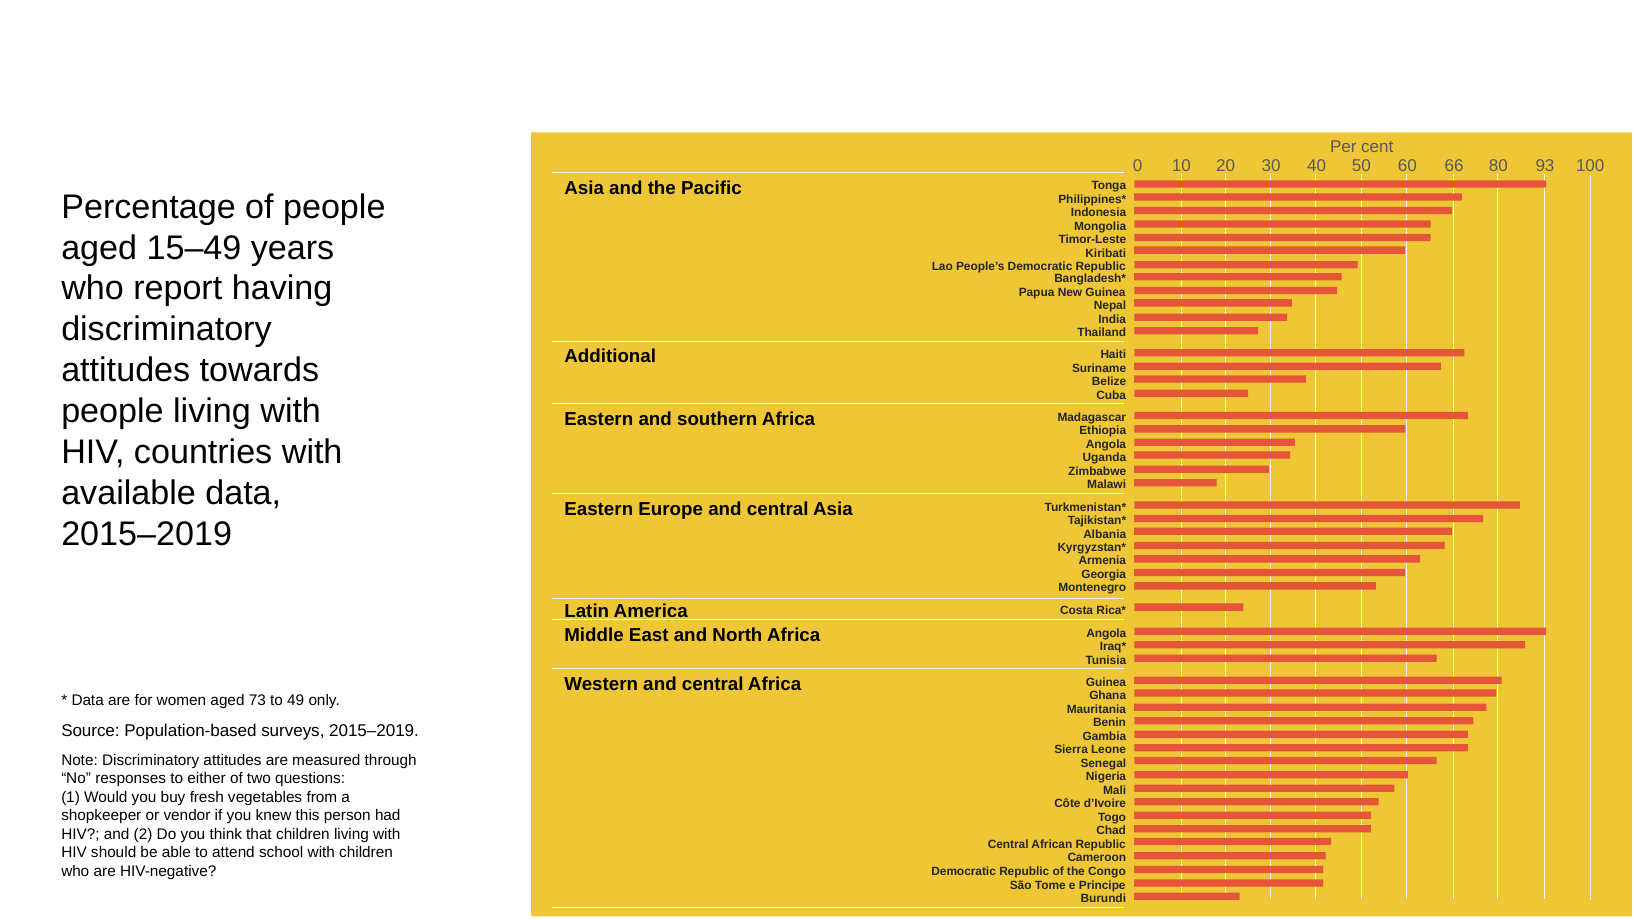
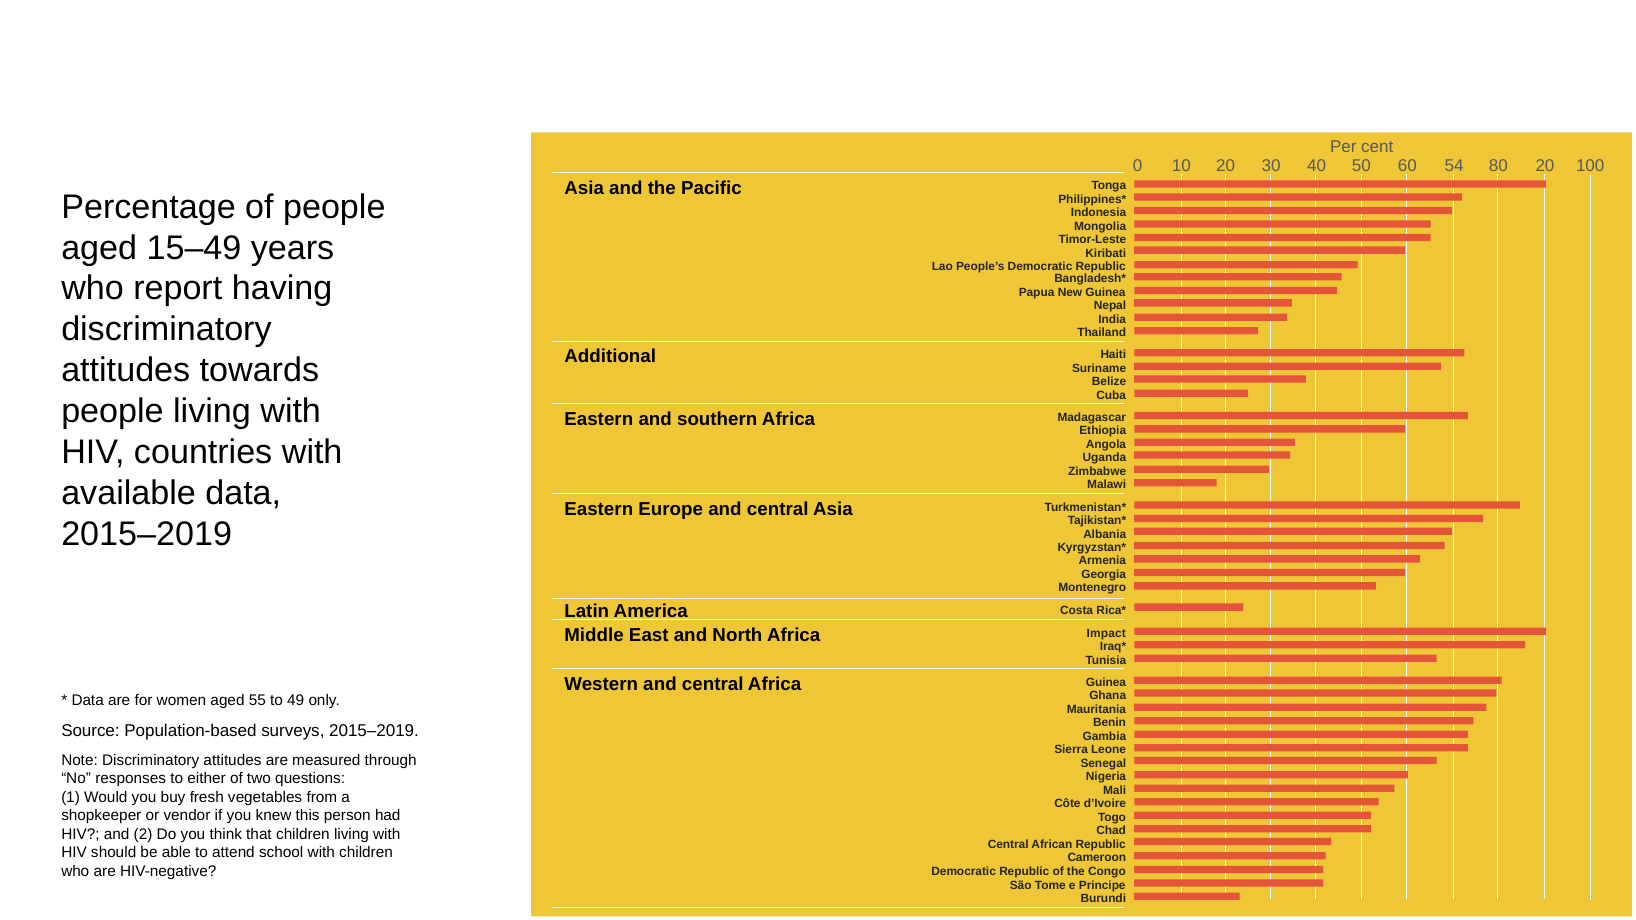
66: 66 -> 54
80 93: 93 -> 20
Angola at (1106, 634): Angola -> Impact
73: 73 -> 55
